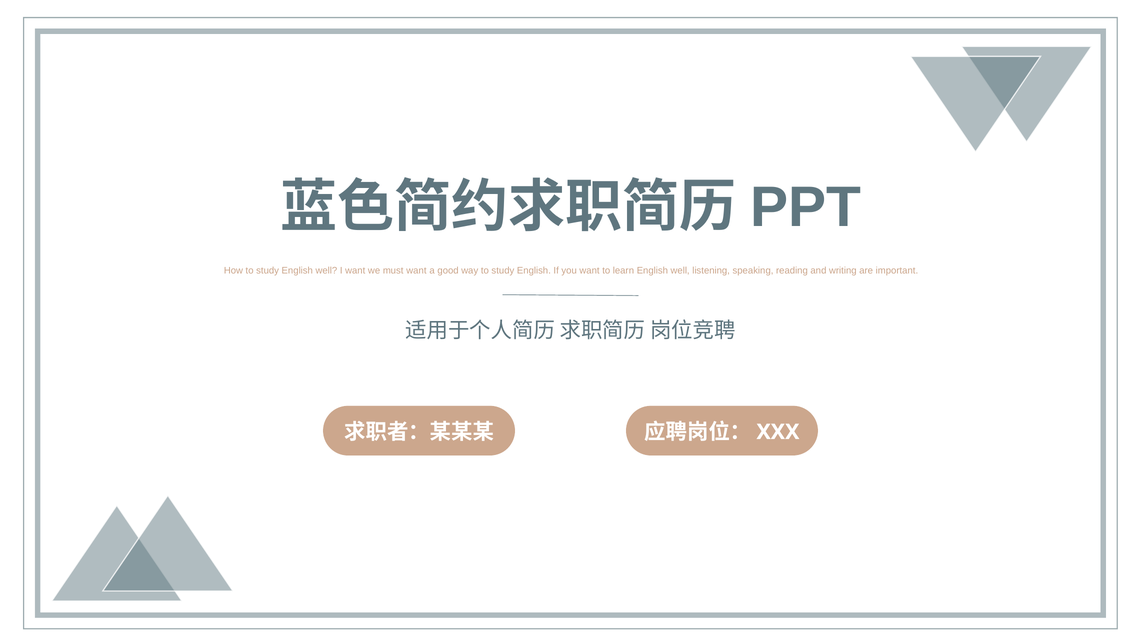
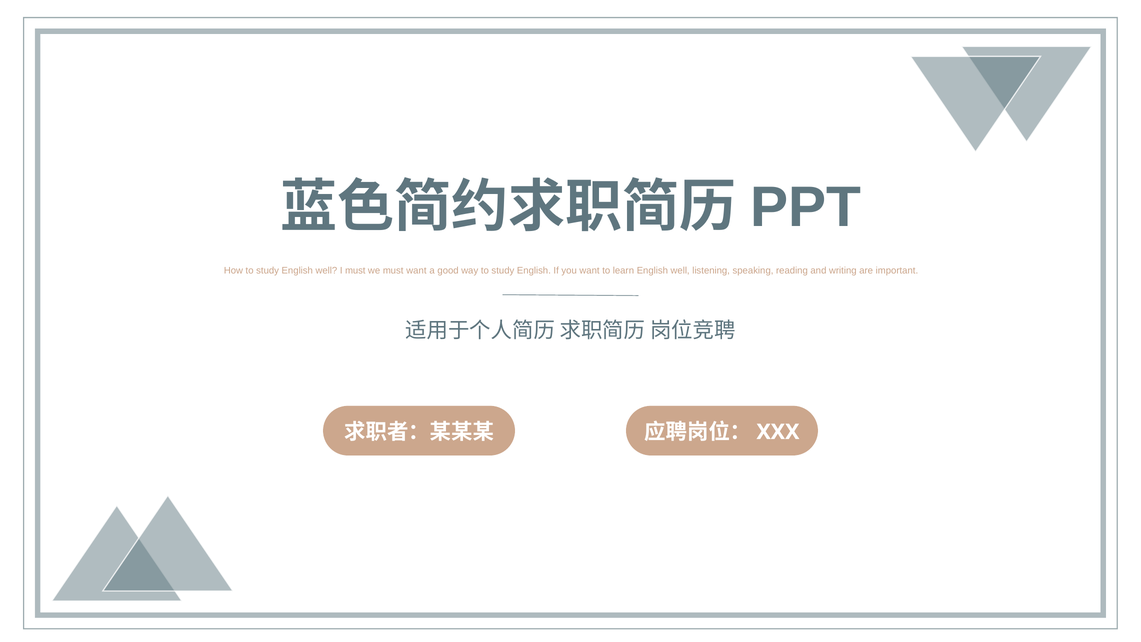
I want: want -> must
